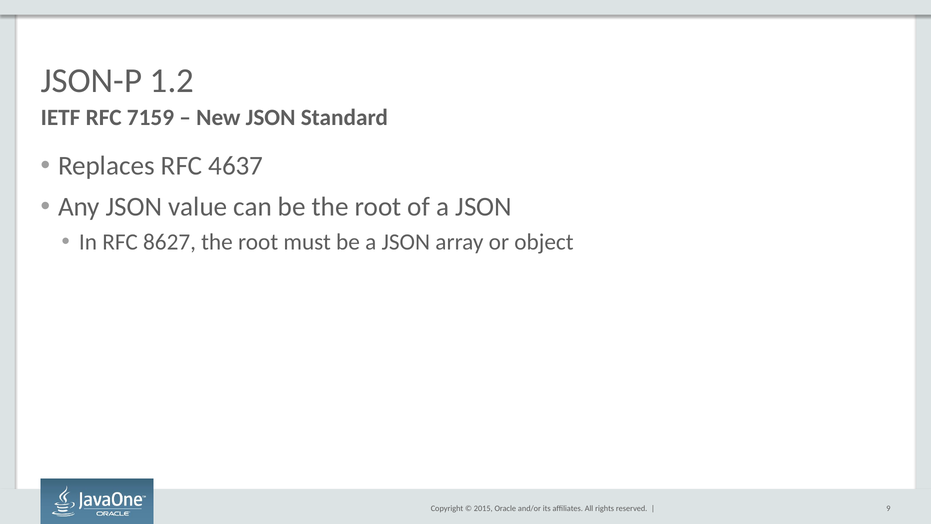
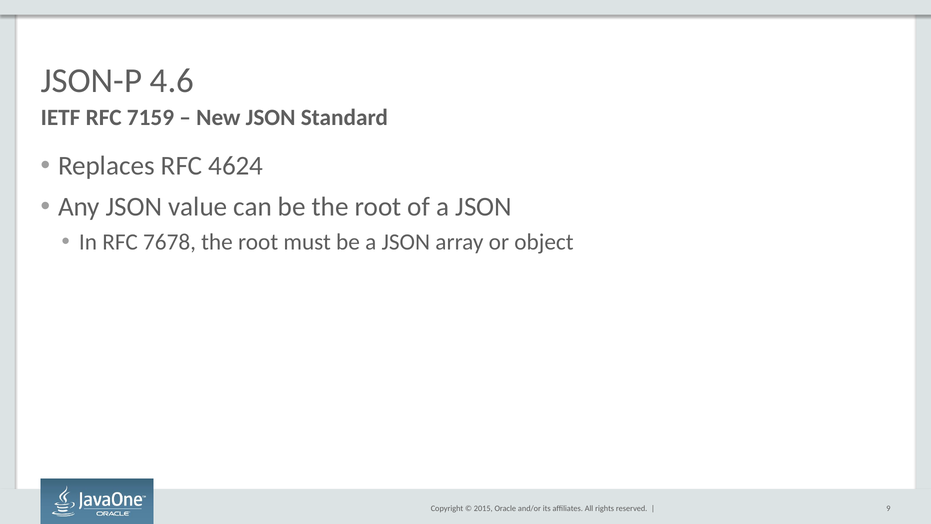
1.2: 1.2 -> 4.6
4637: 4637 -> 4624
8627: 8627 -> 7678
